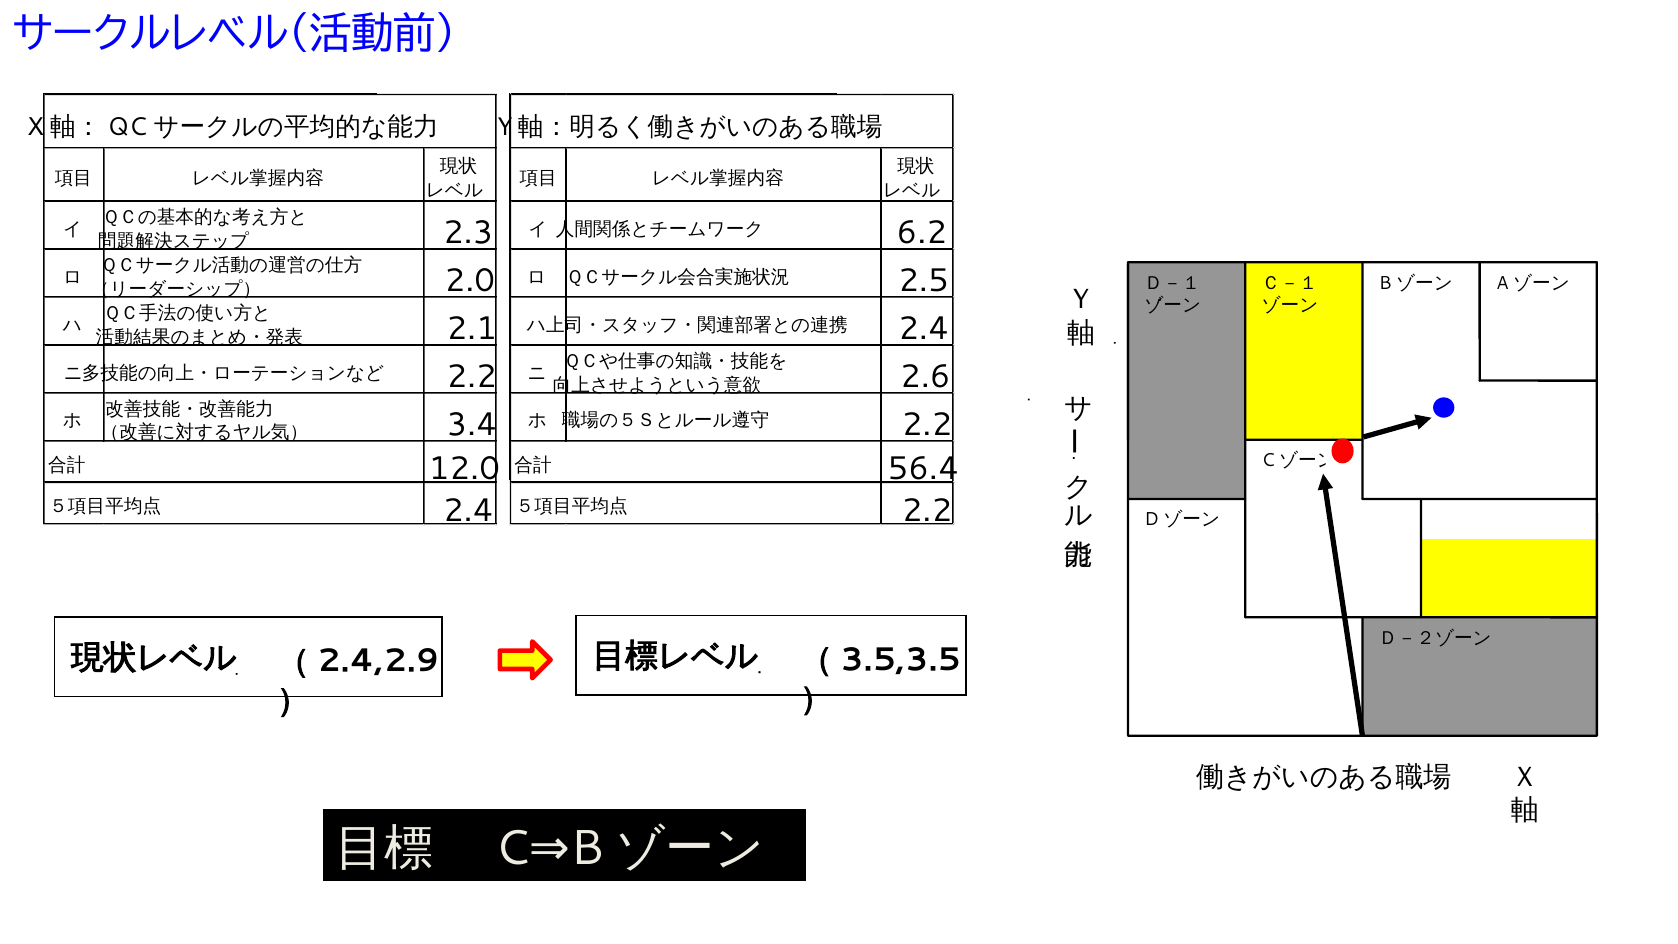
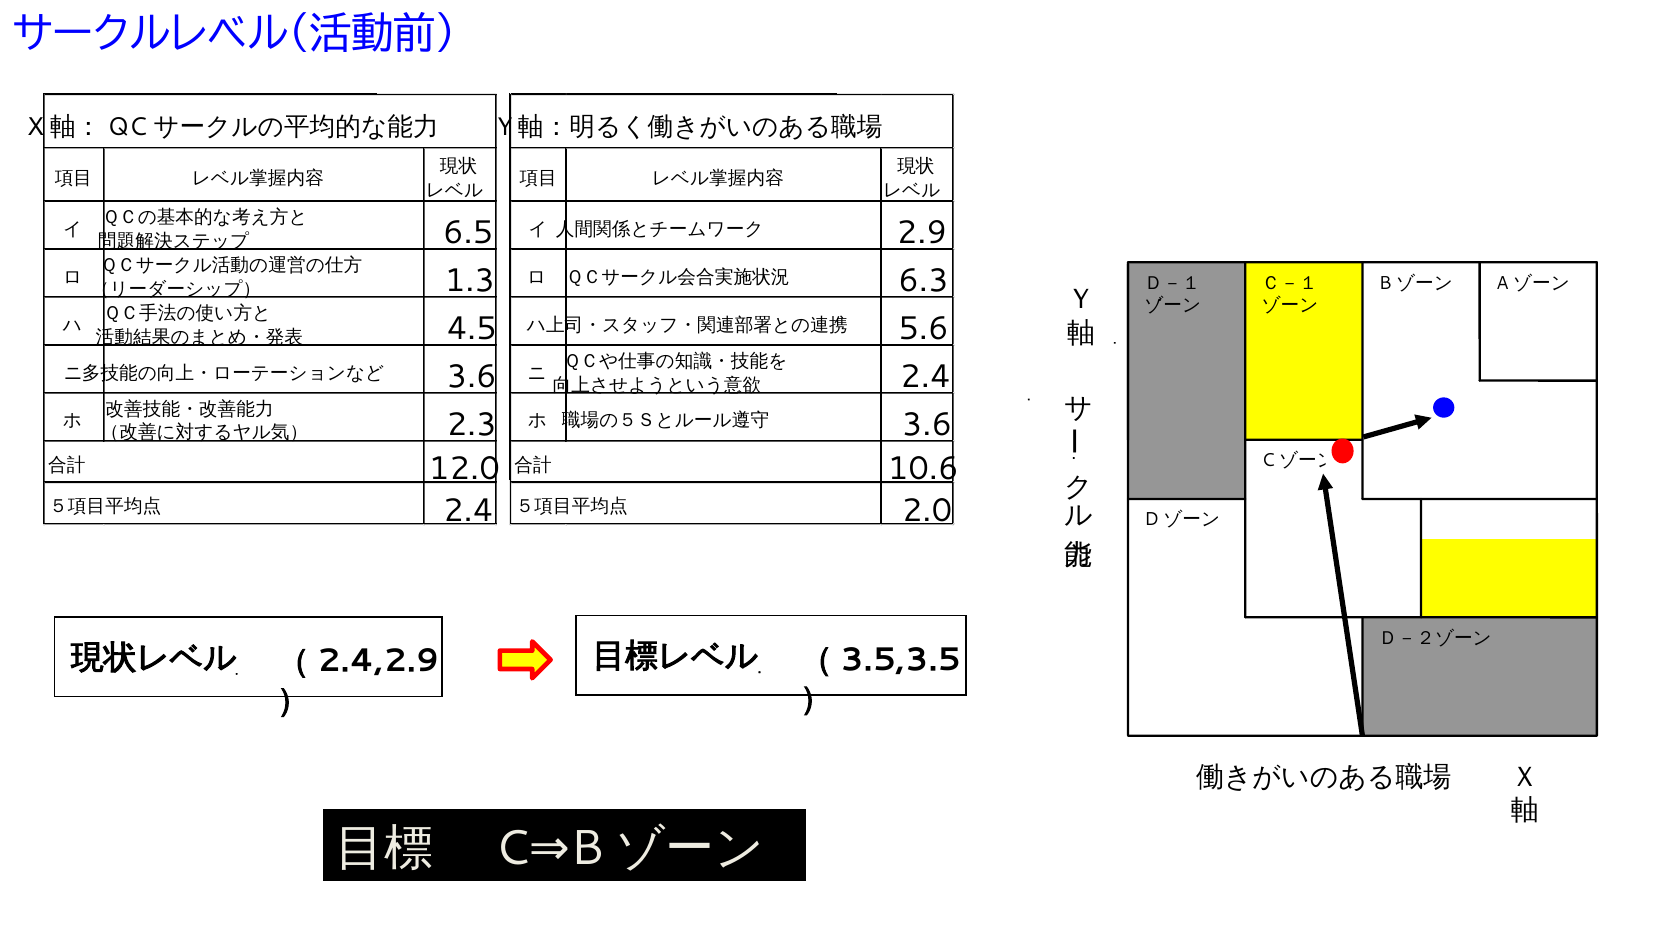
2.3: 2.3 -> 6.5
6.2: 6.2 -> 2.9
2.0: 2.0 -> 1.3
2.5: 2.5 -> 6.3
2.1: 2.1 -> 4.5
2.4 at (924, 329): 2.4 -> 5.6
2.2 at (472, 377): 2.2 -> 3.6
2.6 at (925, 377): 2.6 -> 2.4
3.4: 3.4 -> 2.3
2.2 at (927, 425): 2.2 -> 3.6
56.4: 56.4 -> 10.6
2.4 2.2: 2.2 -> 2.0
